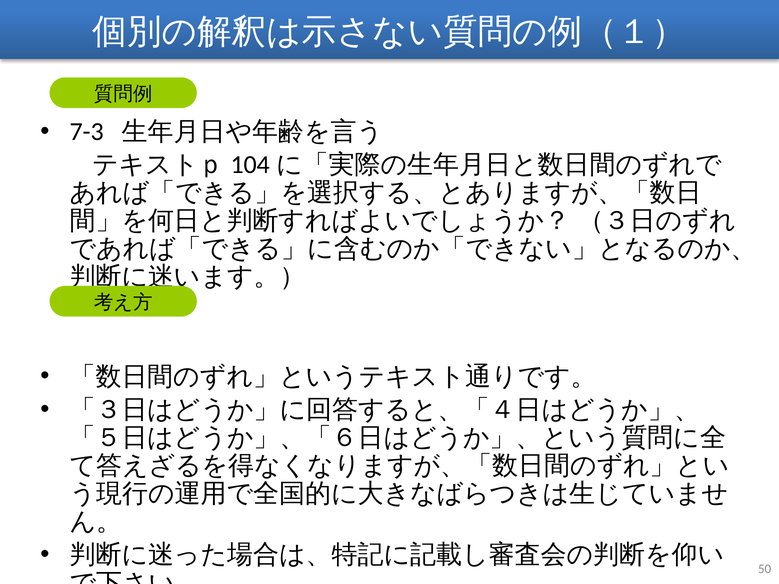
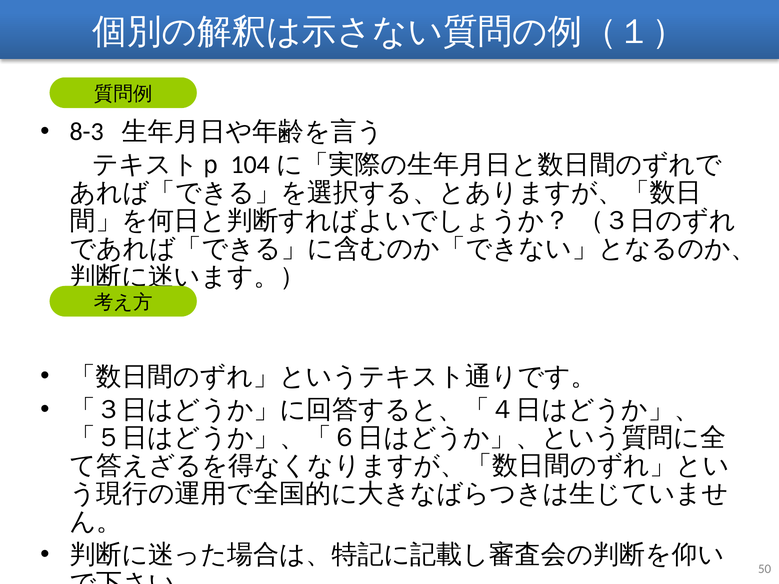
7-3: 7-3 -> 8-3
